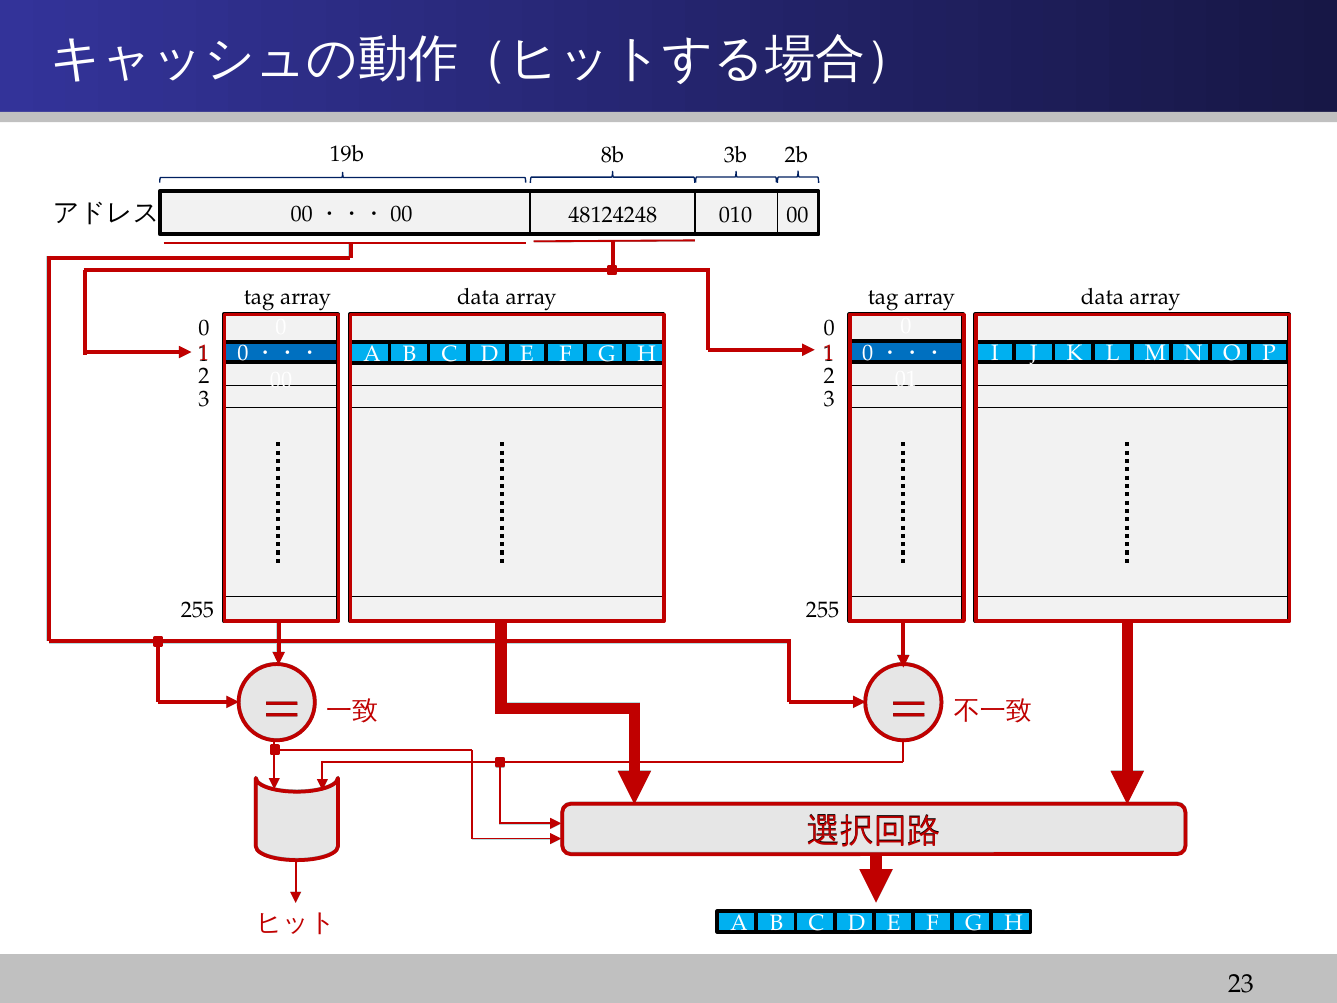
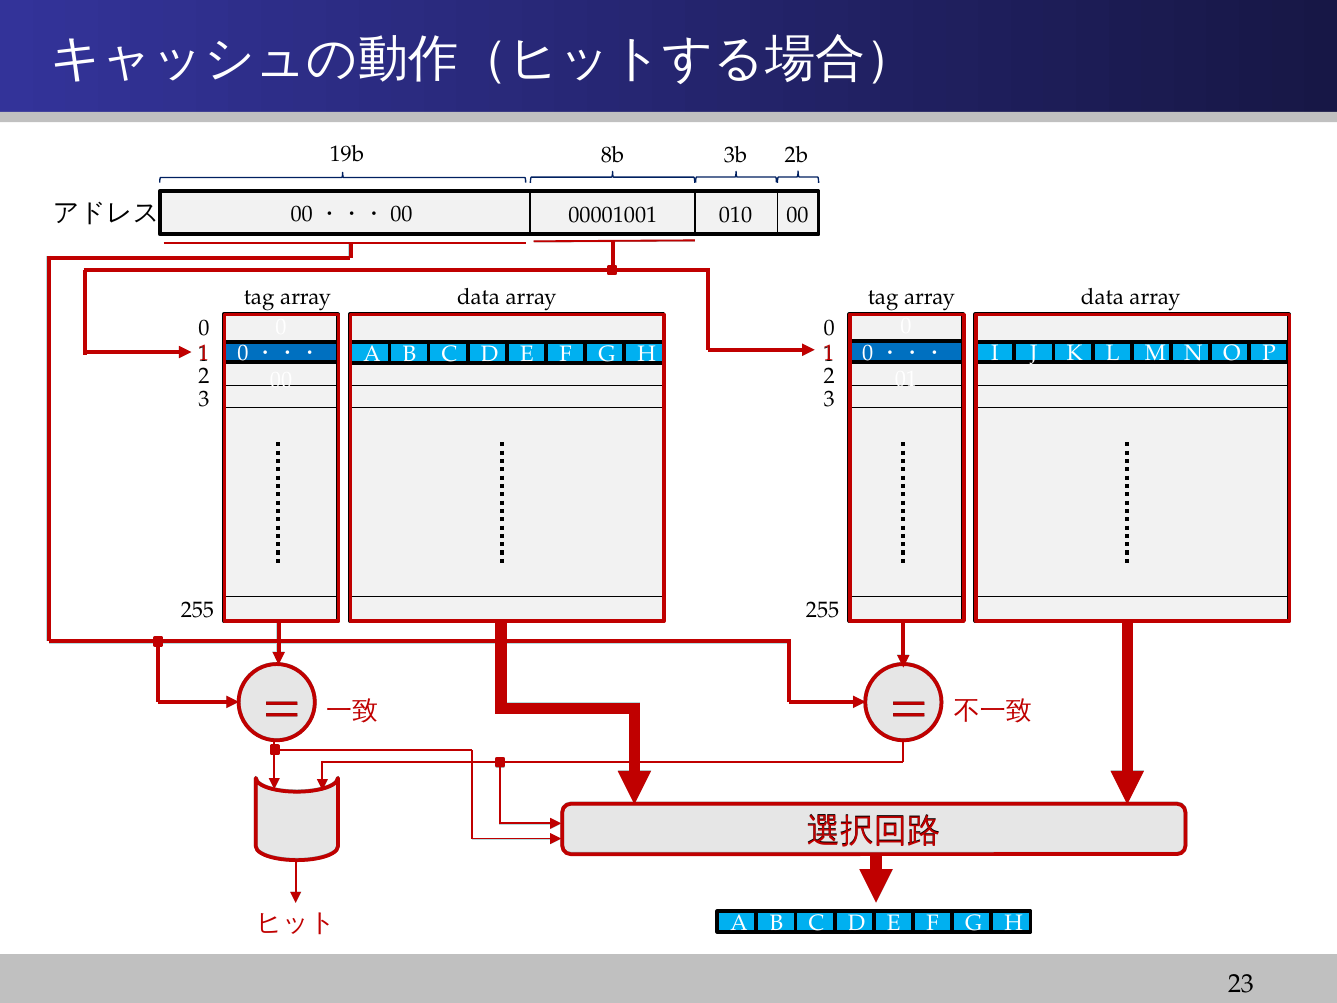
48124248: 48124248 -> 00001001
